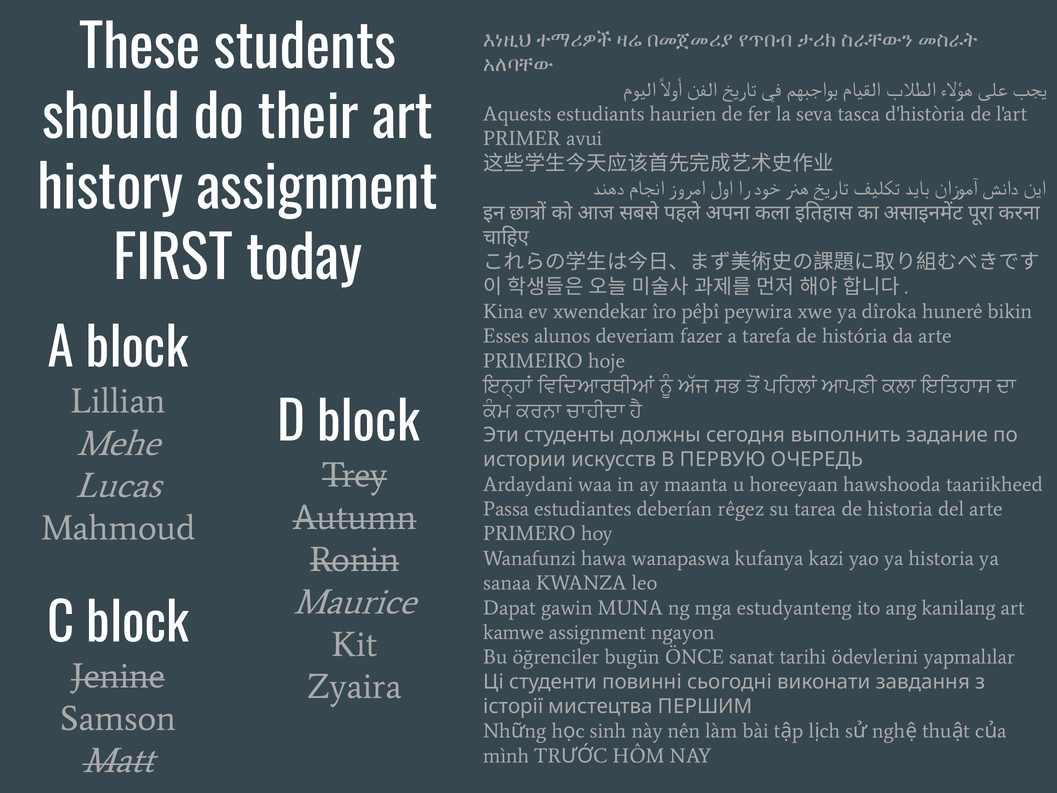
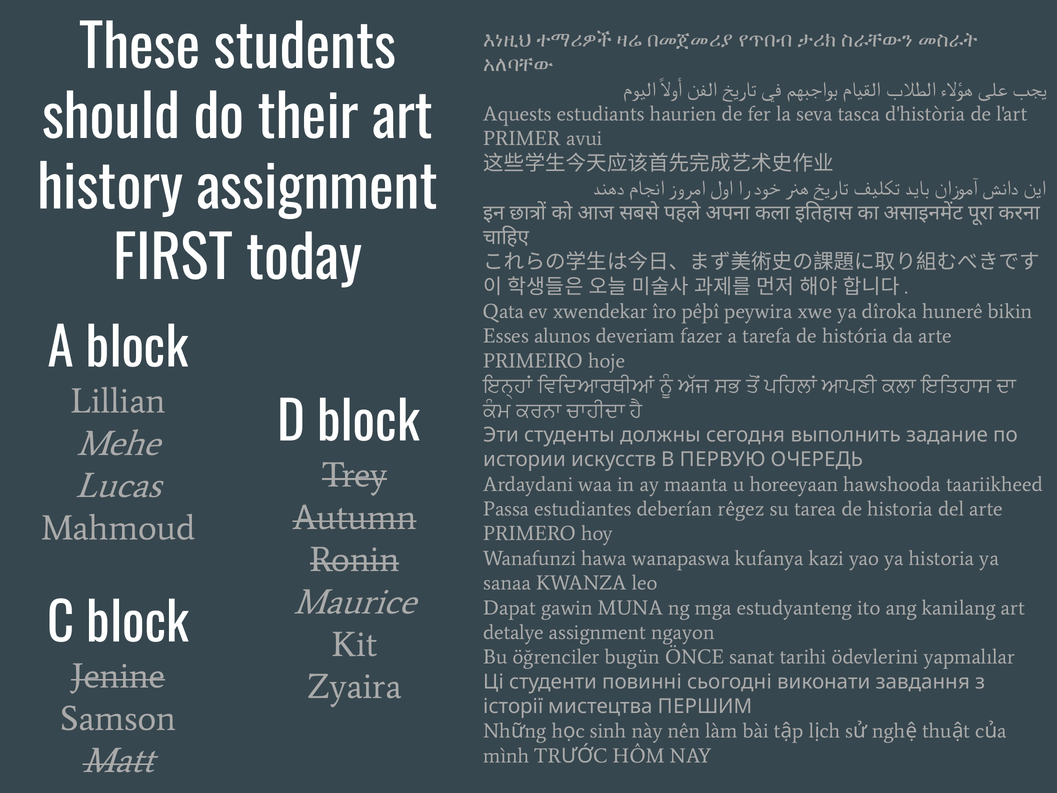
Kina: Kina -> Qata
kamwe: kamwe -> detalye
